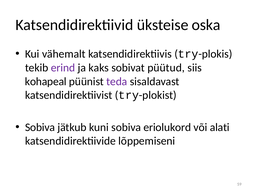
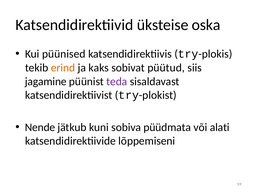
vähemalt: vähemalt -> püünised
erind colour: purple -> orange
kohapeal: kohapeal -> jagamine
Sobiva at (40, 127): Sobiva -> Nende
eriolukord: eriolukord -> püüdmata
